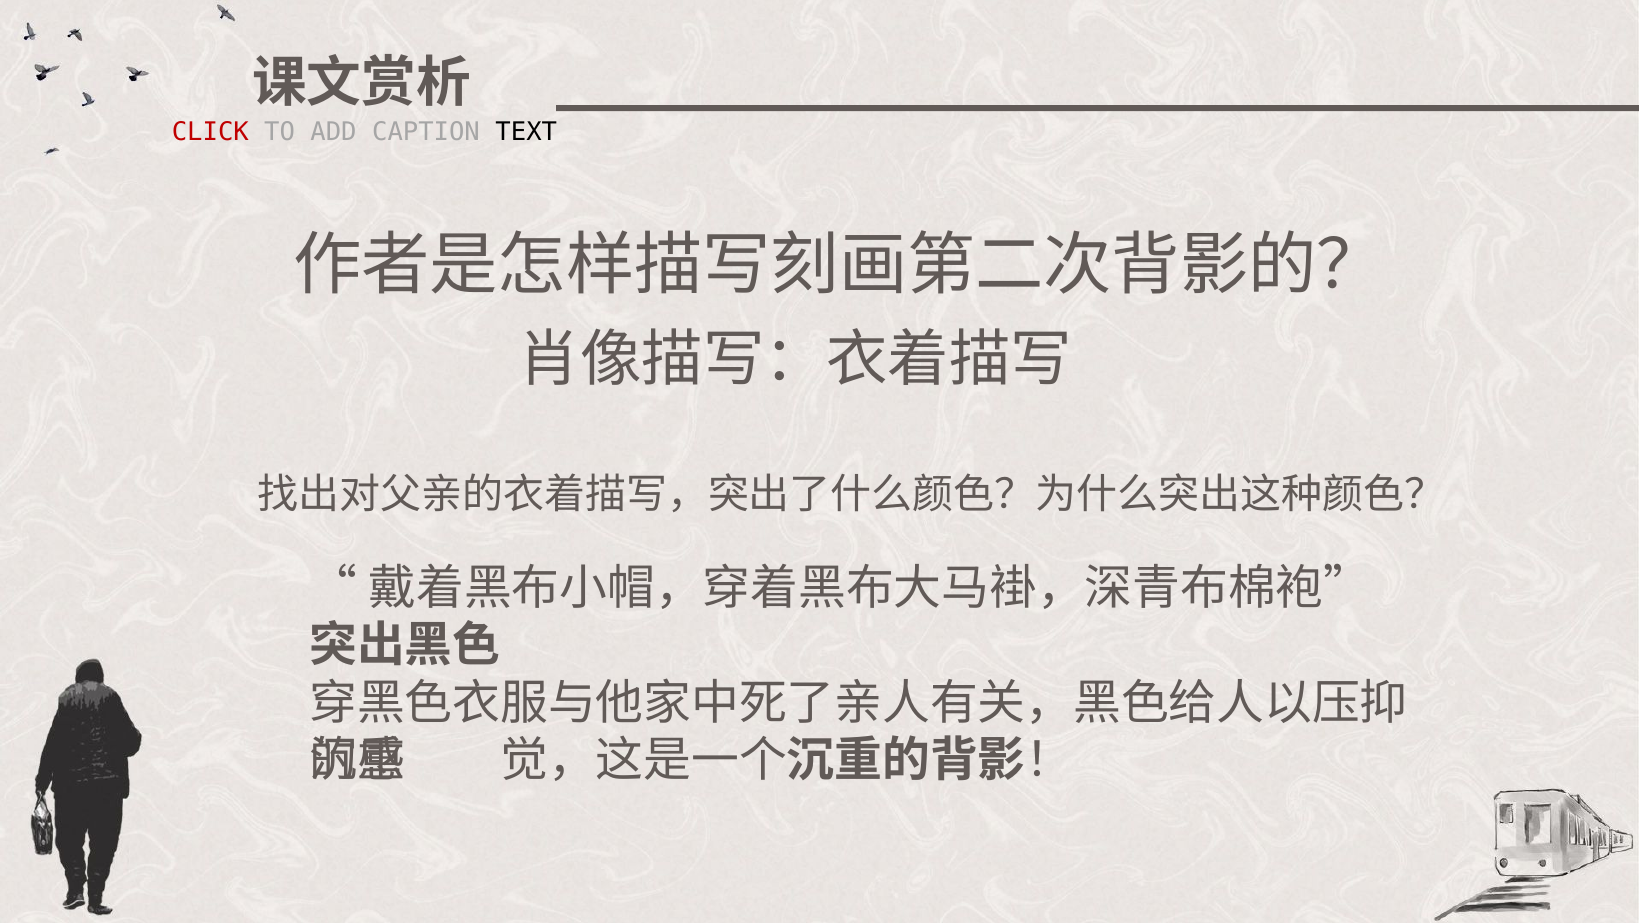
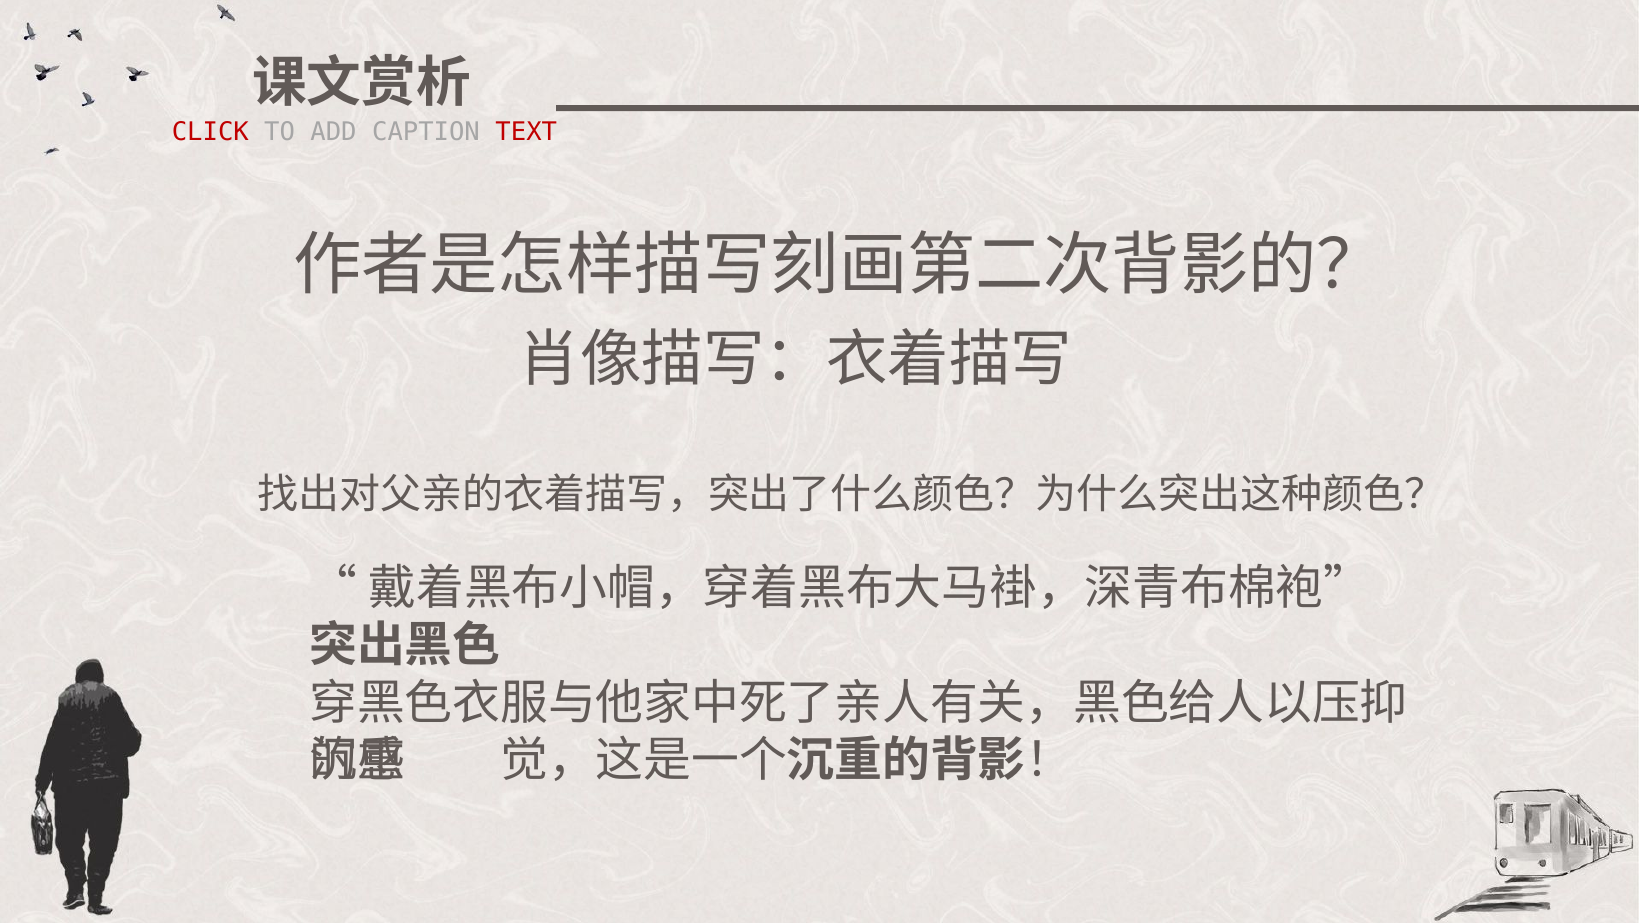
TEXT colour: black -> red
